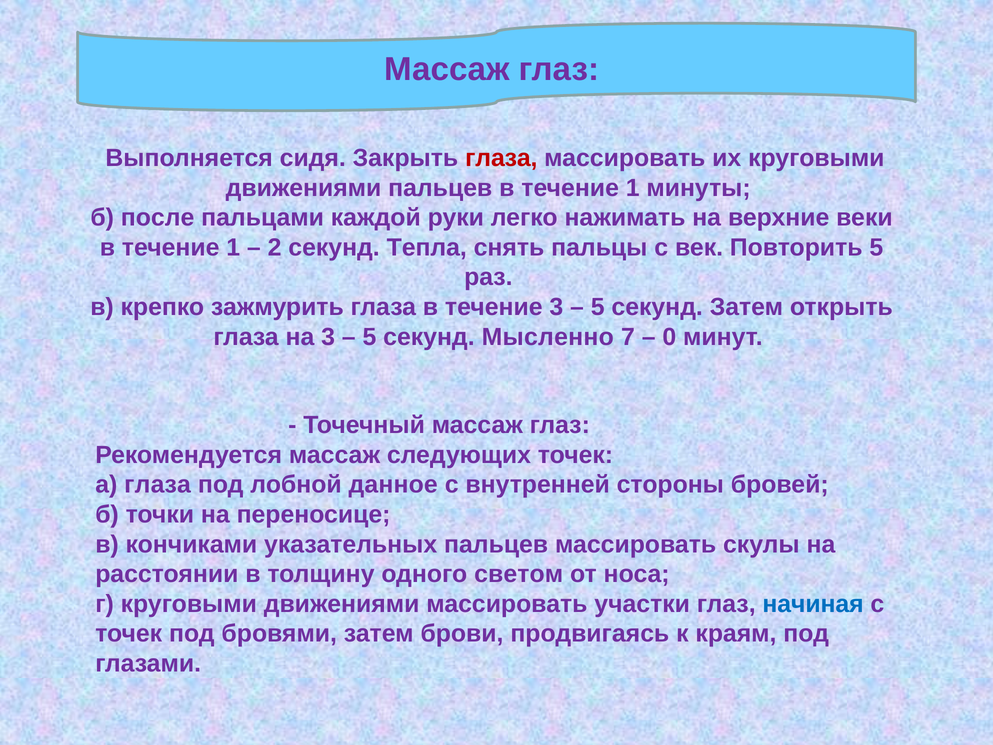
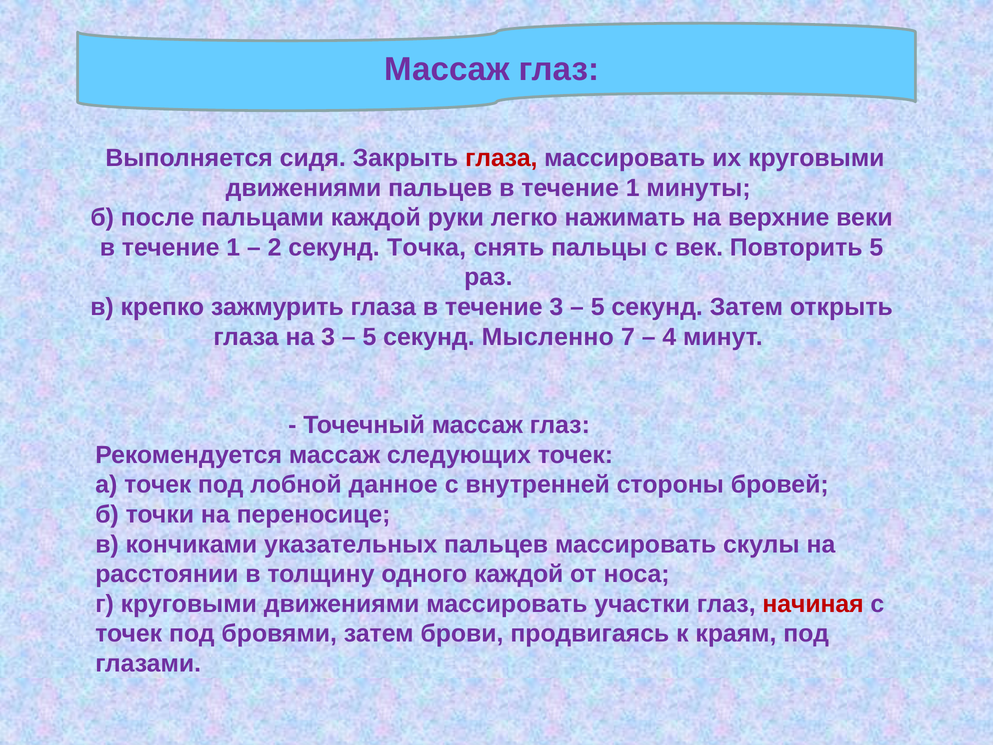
Тепла: Тепла -> Точка
0: 0 -> 4
а глаза: глаза -> точек
одного светом: светом -> каждой
начиная colour: blue -> red
